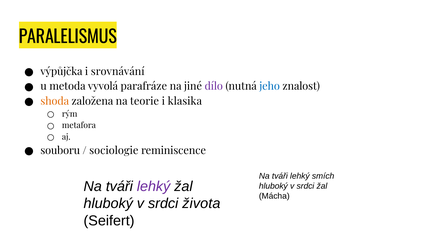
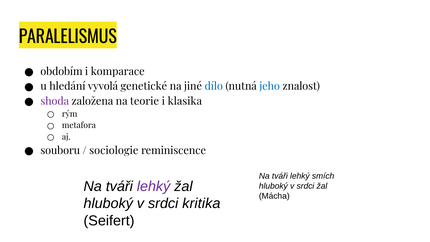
výpůjčka: výpůjčka -> obdobím
srovnávání: srovnávání -> komparace
metoda: metoda -> hledání
parafráze: parafráze -> genetické
dílo colour: purple -> blue
shoda colour: orange -> purple
života: života -> kritika
